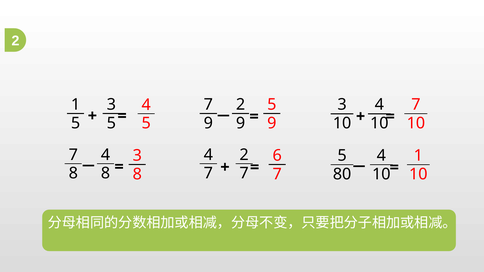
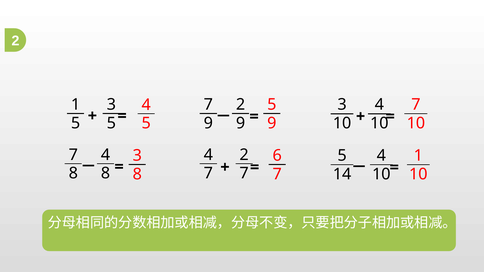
80: 80 -> 14
